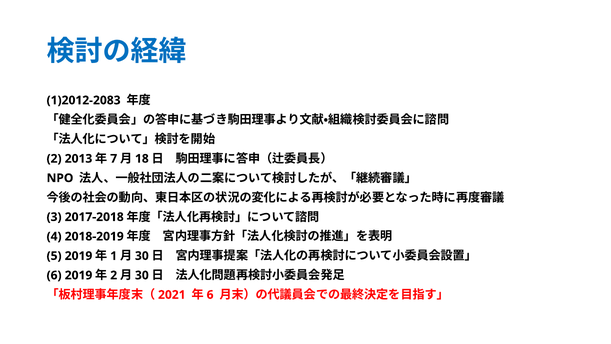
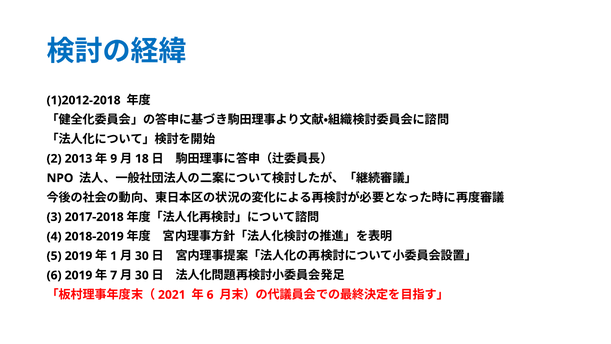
1)2012-2083: 1)2012-2083 -> 1)2012-2018
7: 7 -> 9
2 at (114, 275): 2 -> 7
